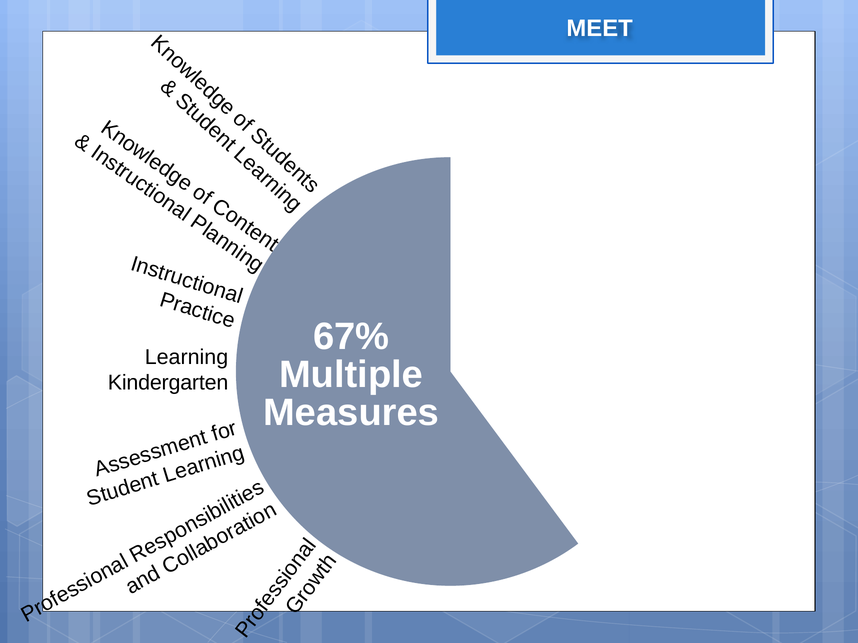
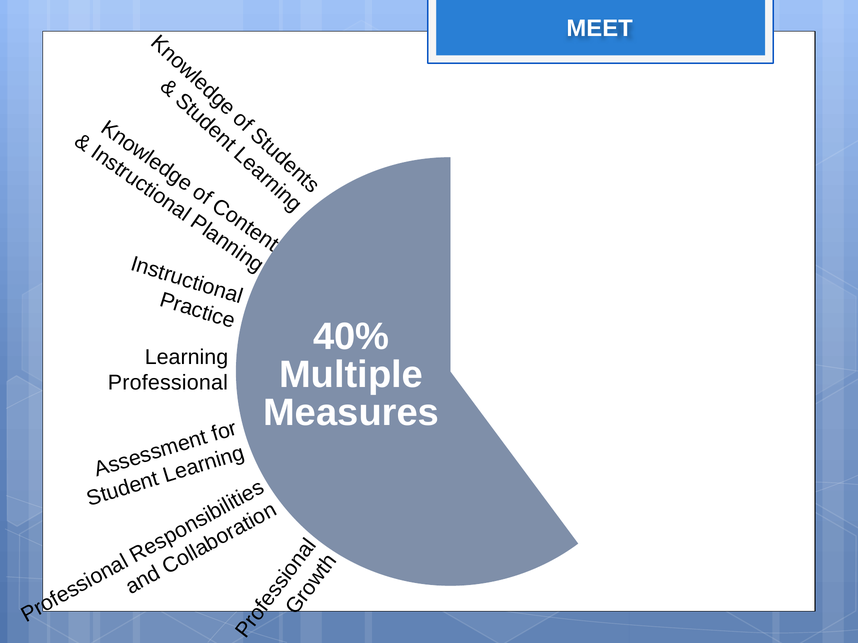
67%: 67% -> 40%
Kindergarten: Kindergarten -> Professional
